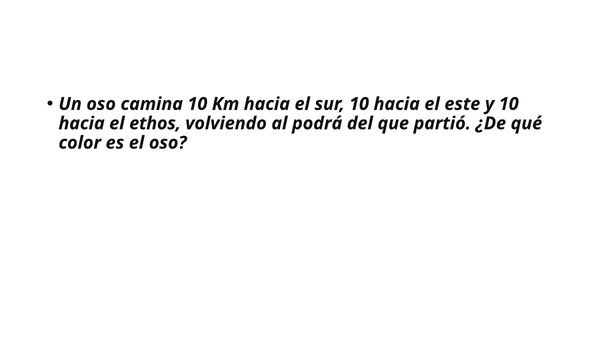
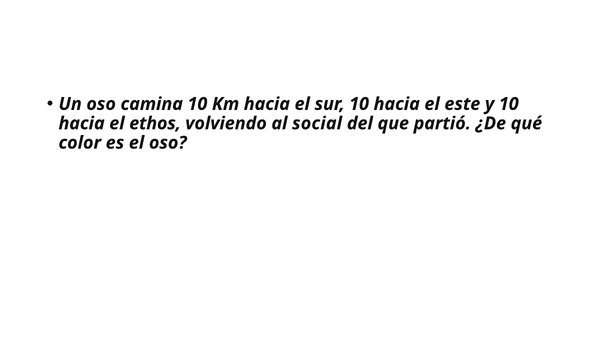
podrá: podrá -> social
